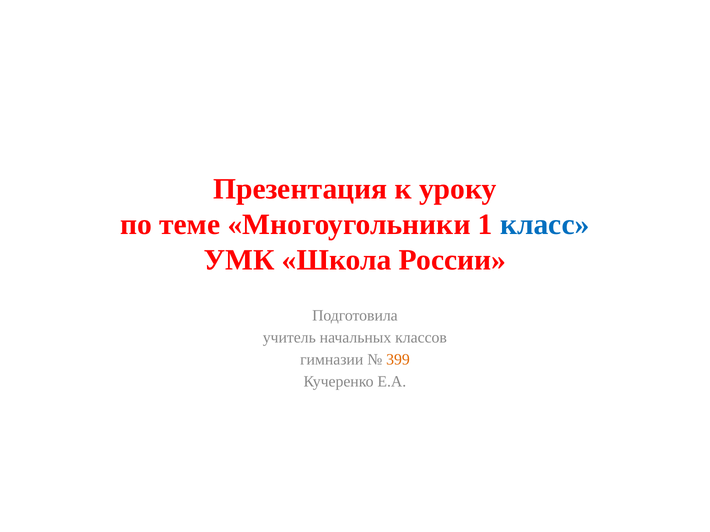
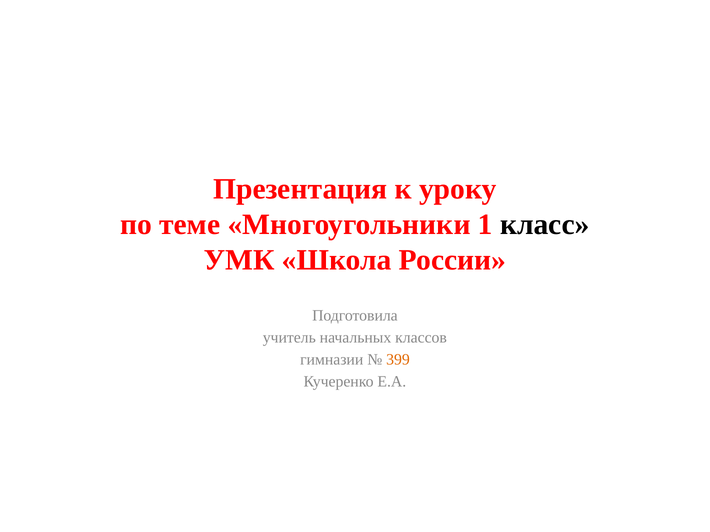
класс colour: blue -> black
